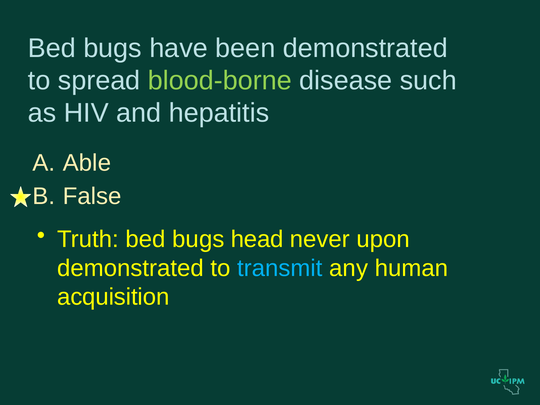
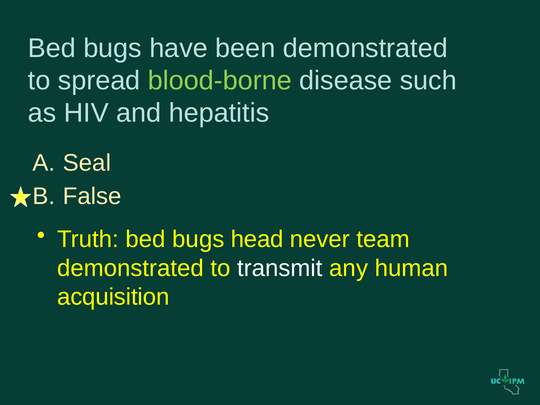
Able: Able -> Seal
upon: upon -> team
transmit colour: light blue -> white
